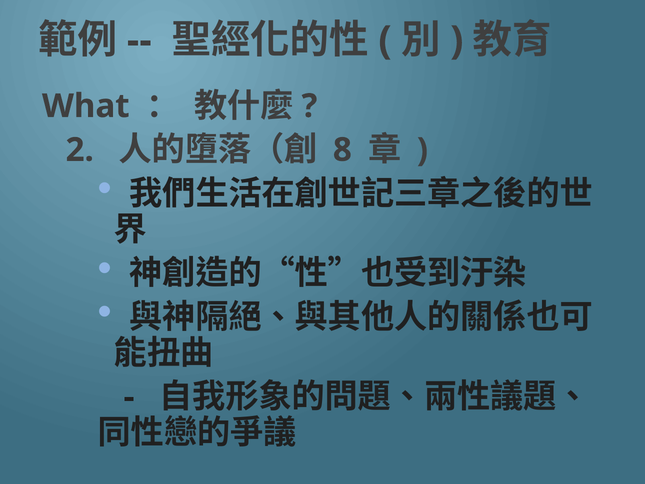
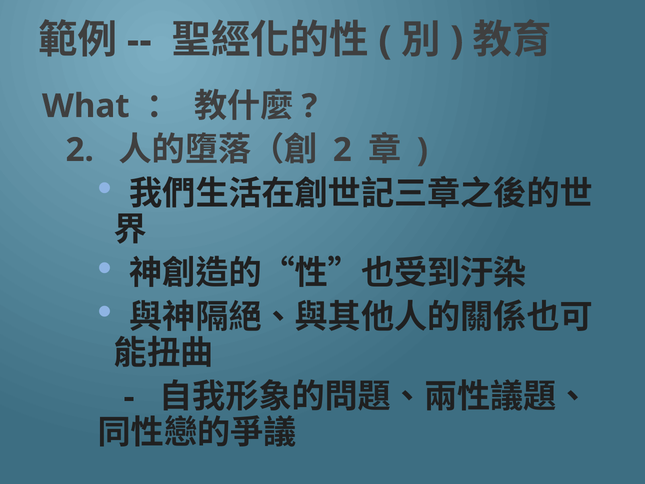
8 at (342, 150): 8 -> 2
